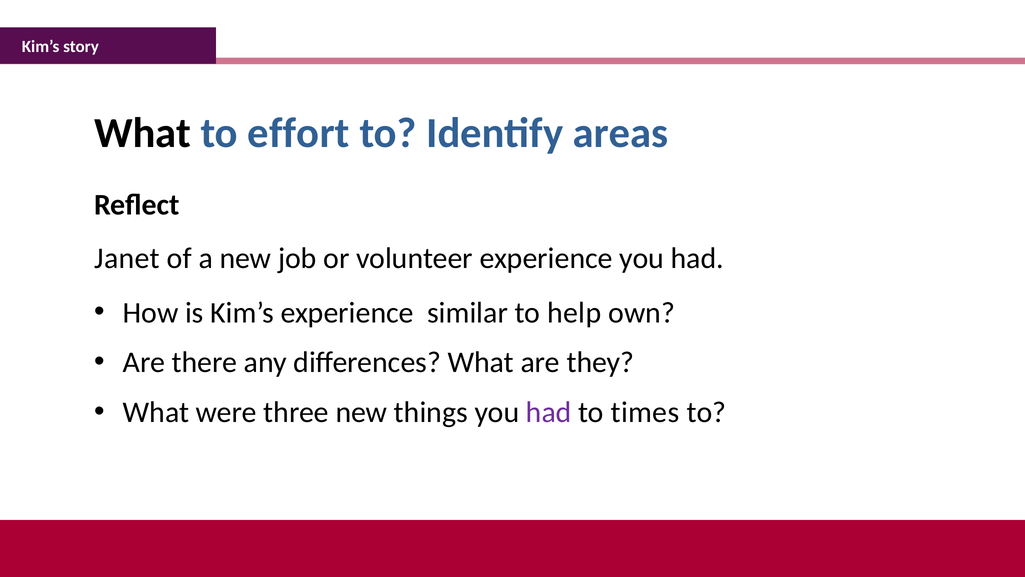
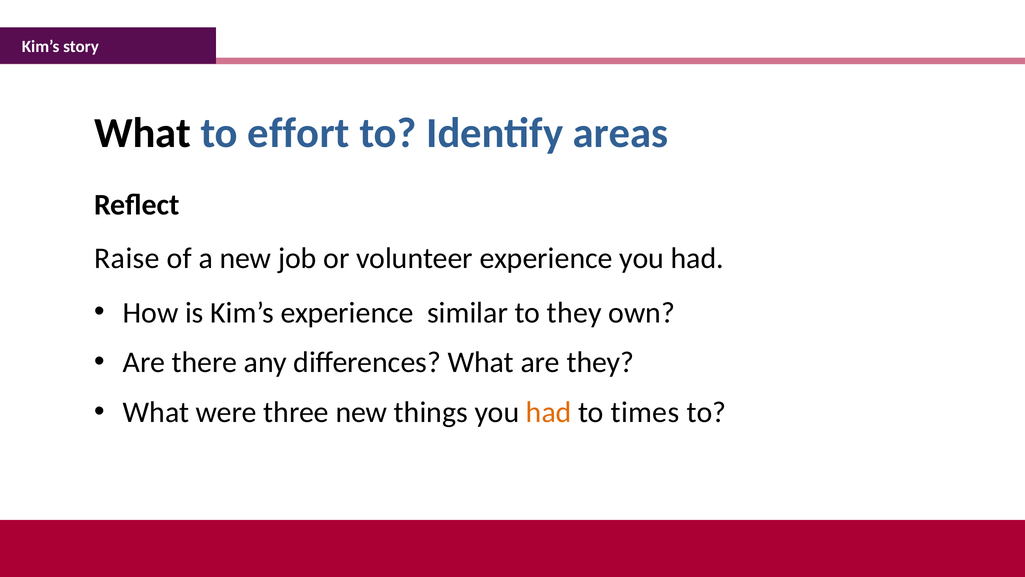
Janet: Janet -> Raise
to help: help -> they
had at (549, 412) colour: purple -> orange
